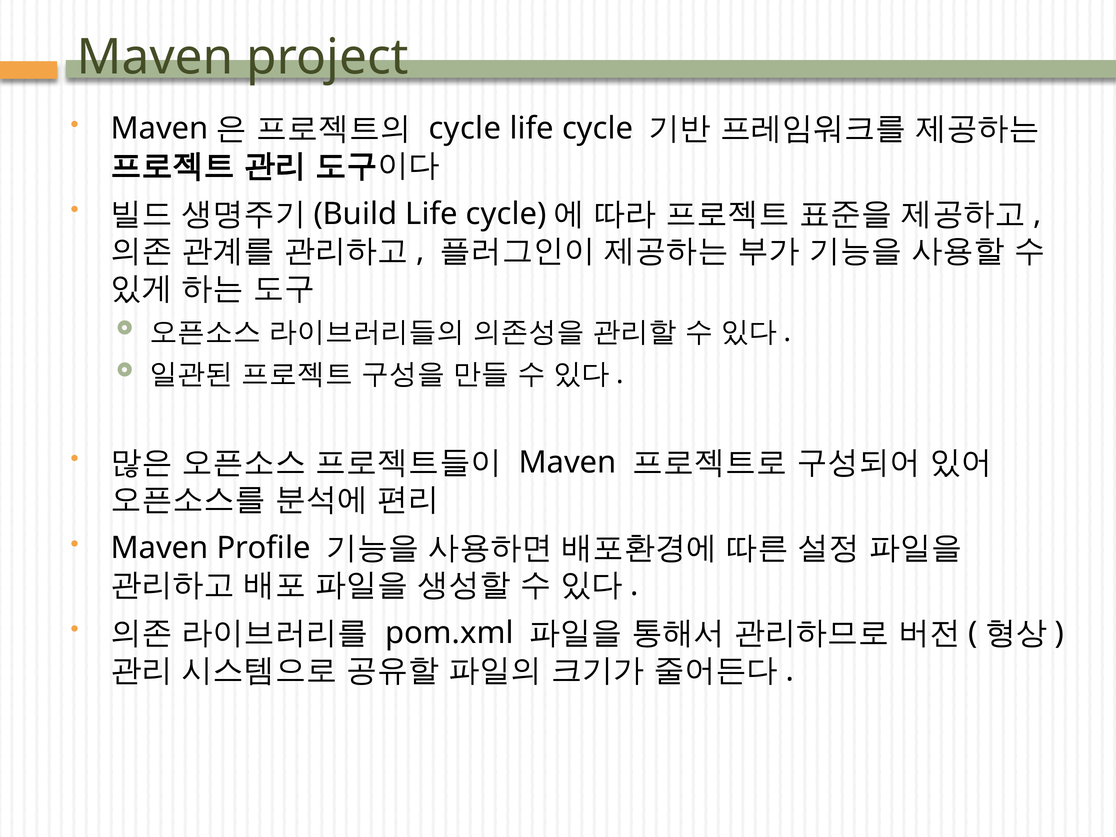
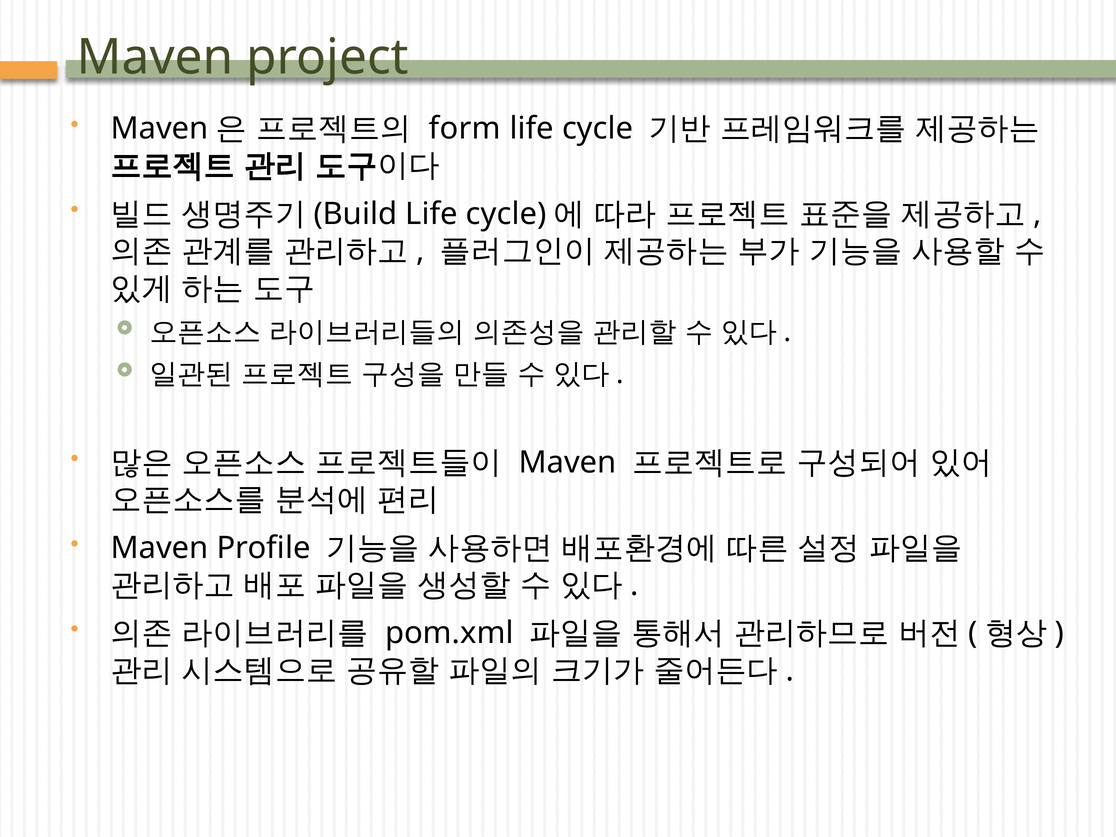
cycle at (465, 128): cycle -> form
